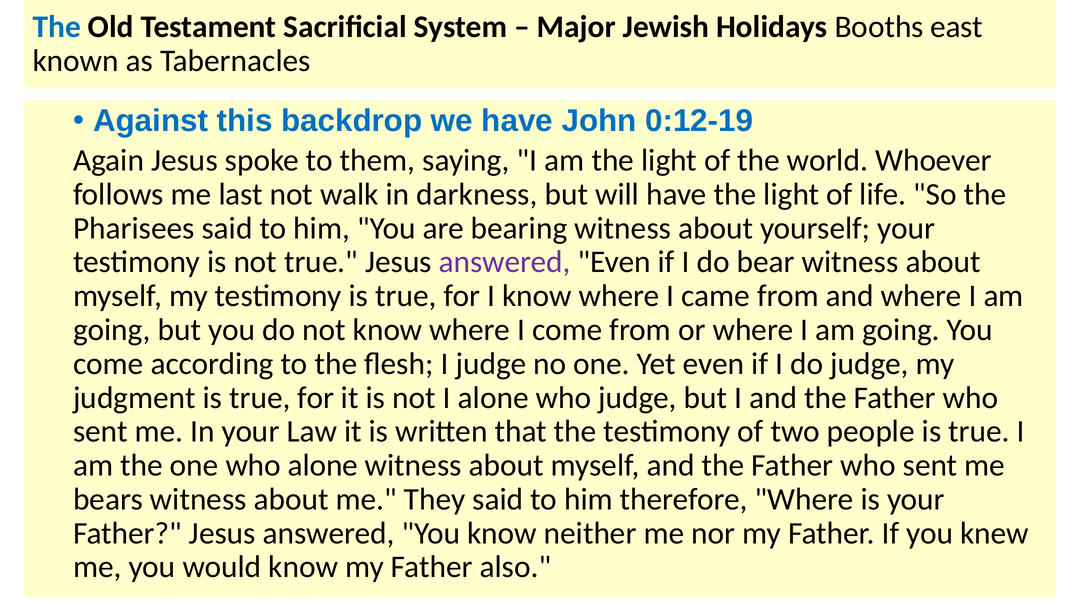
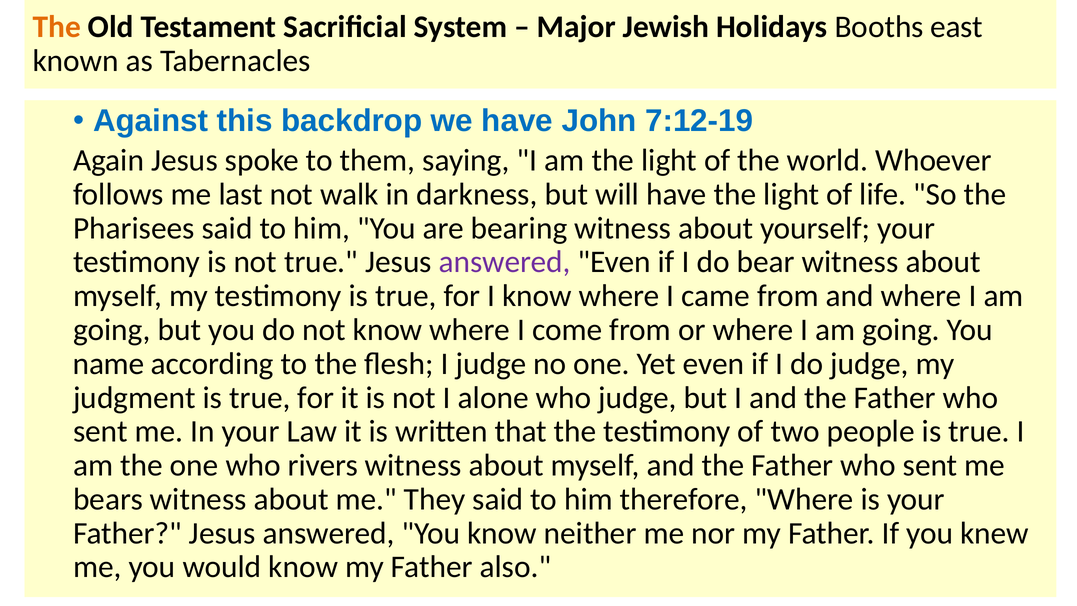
The at (57, 27) colour: blue -> orange
0:12-19: 0:12-19 -> 7:12-19
come at (108, 364): come -> name
who alone: alone -> rivers
